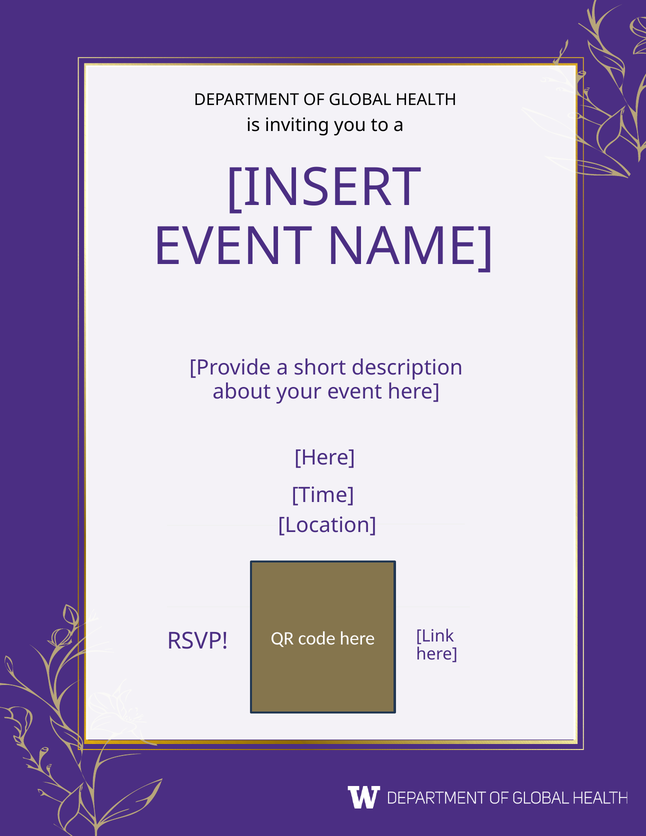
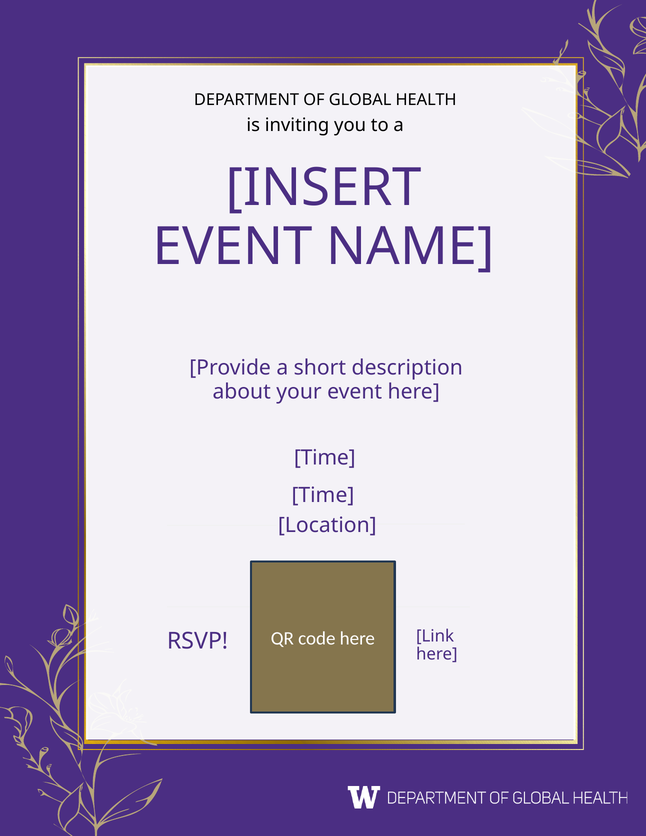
Here at (325, 458): Here -> Time
